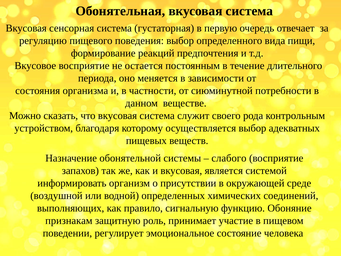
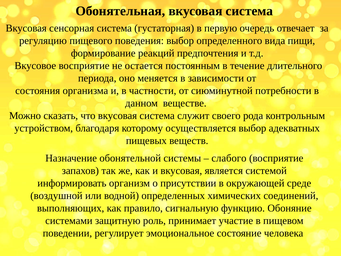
признакам: признакам -> системами
